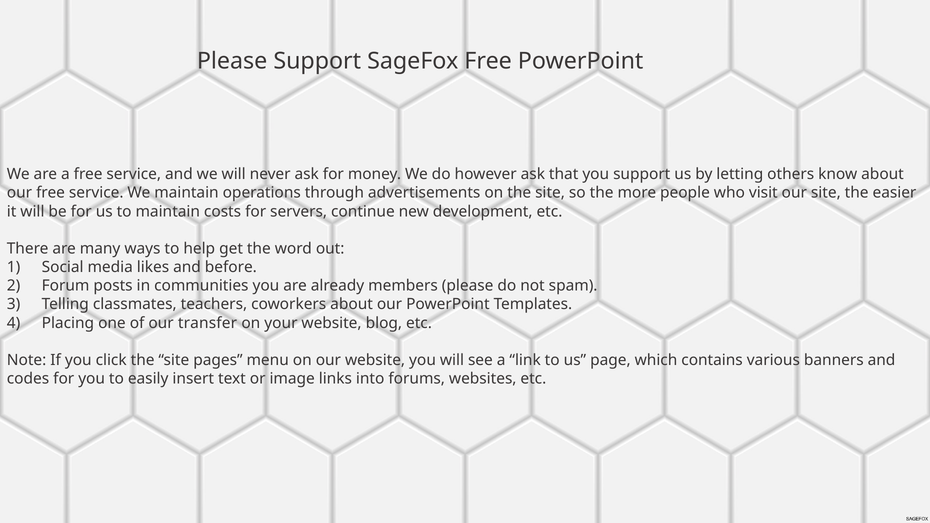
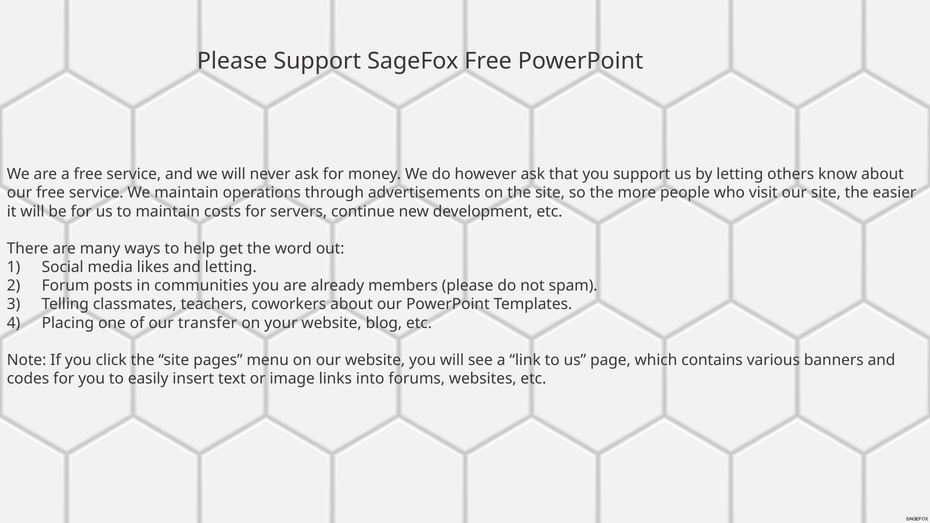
and before: before -> letting
